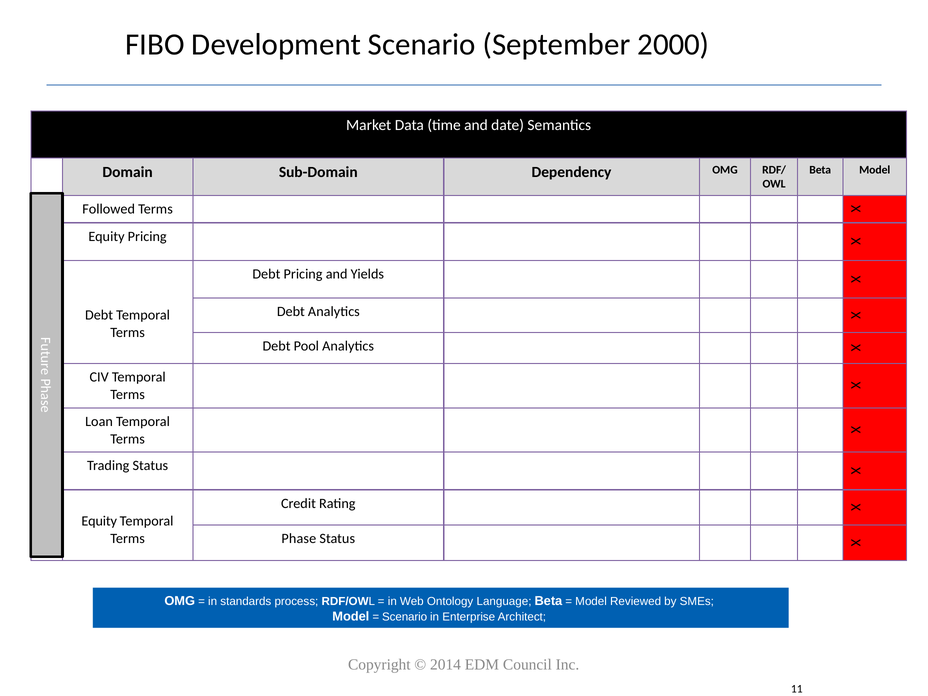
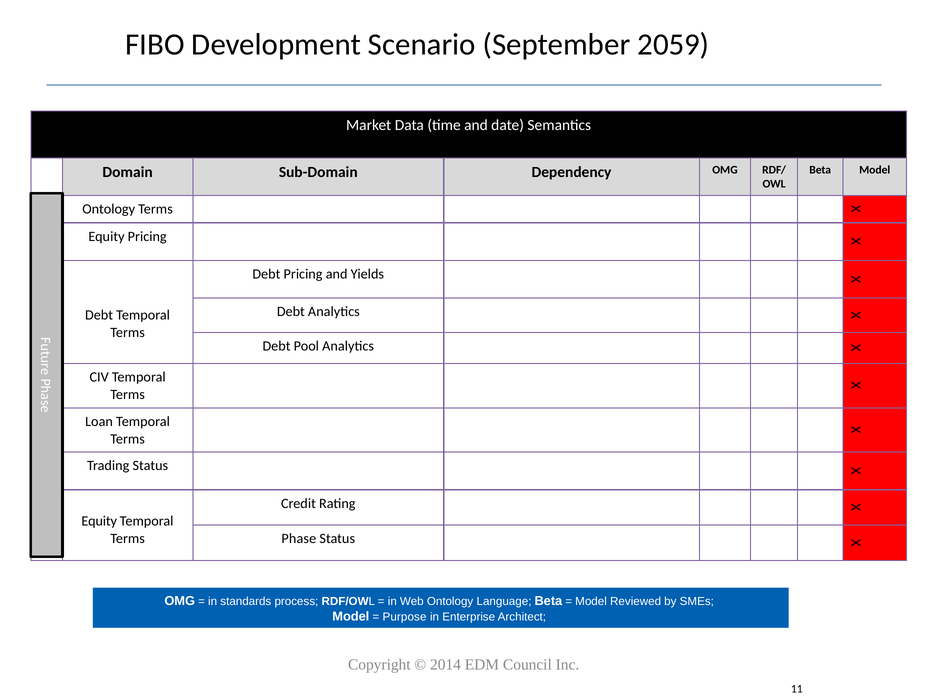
2000: 2000 -> 2059
Followed at (109, 209): Followed -> Ontology
Scenario at (405, 617): Scenario -> Purpose
